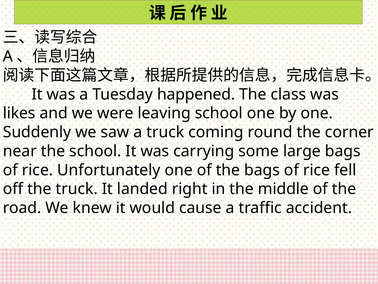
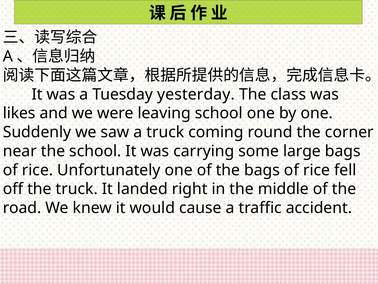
happened: happened -> yesterday
